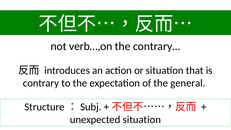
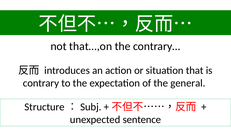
verb…,on: verb…,on -> that…,on
unexpected situation: situation -> sentence
